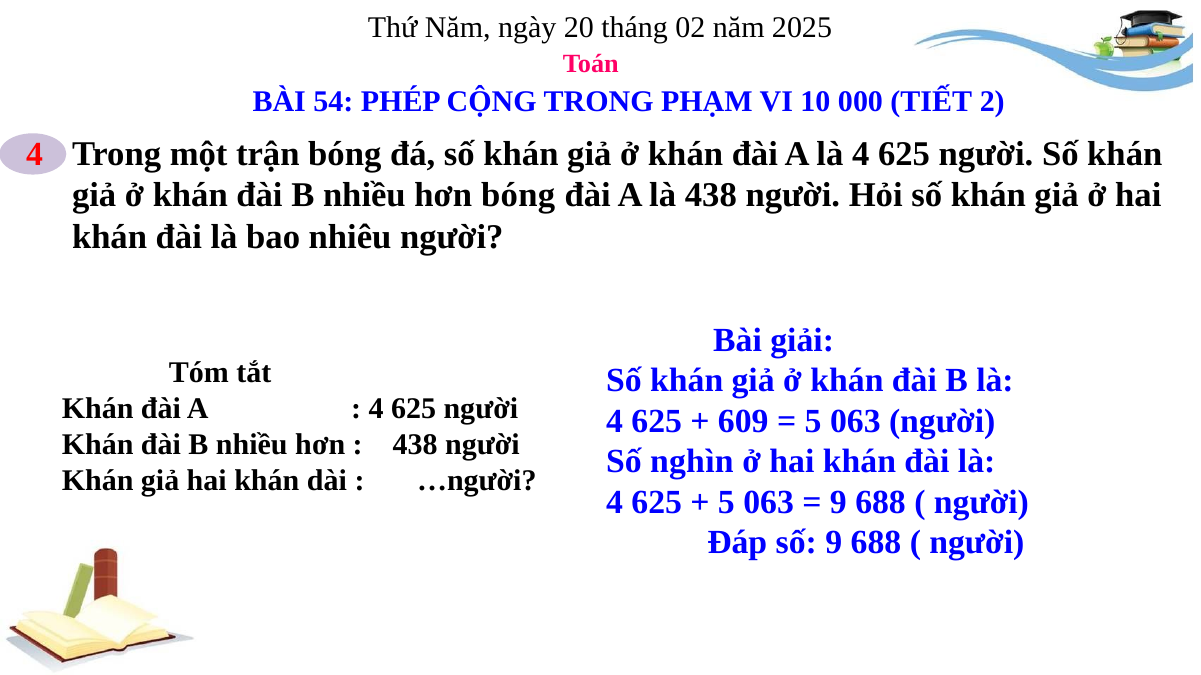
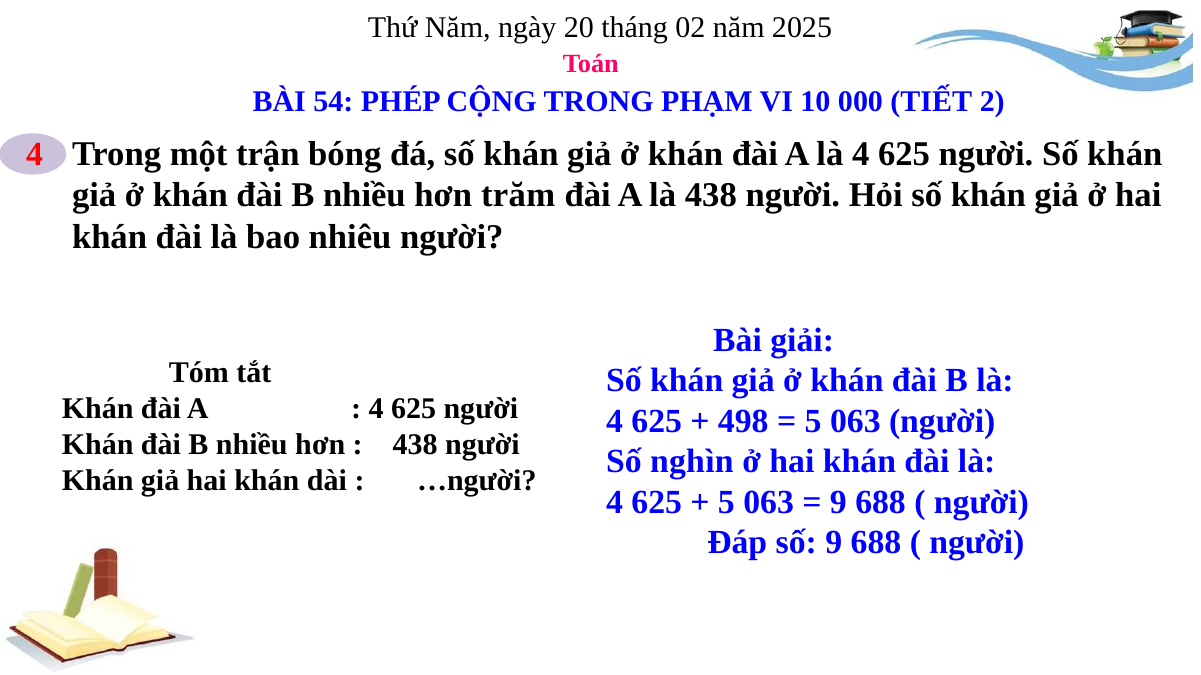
hơn bóng: bóng -> trăm
609: 609 -> 498
